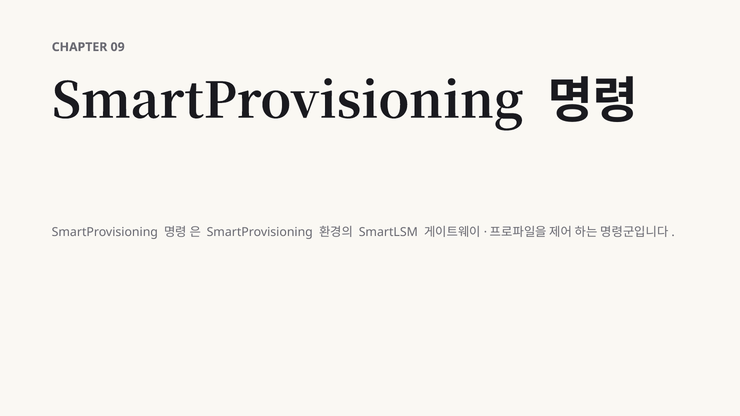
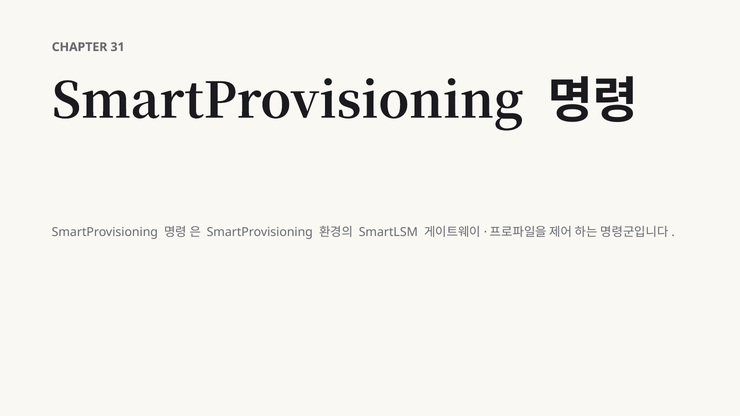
09: 09 -> 31
